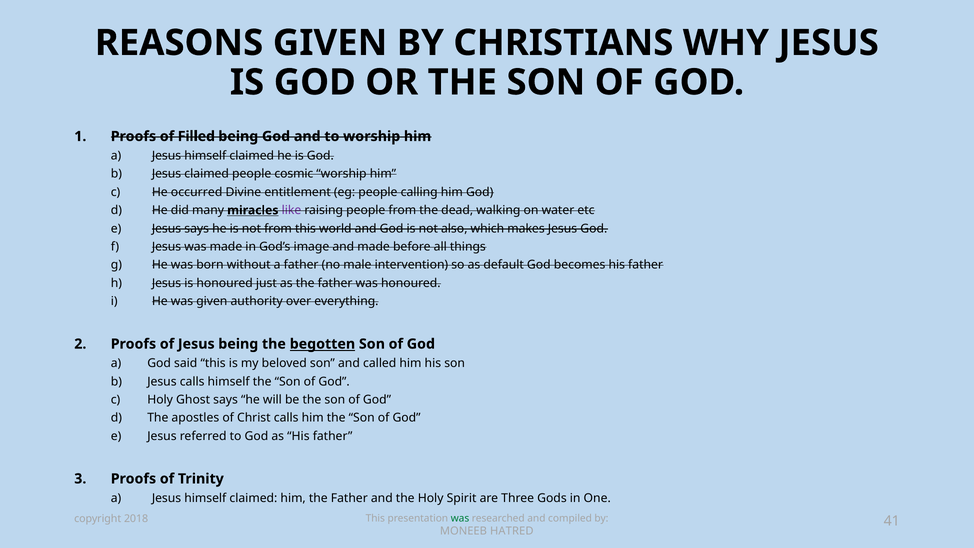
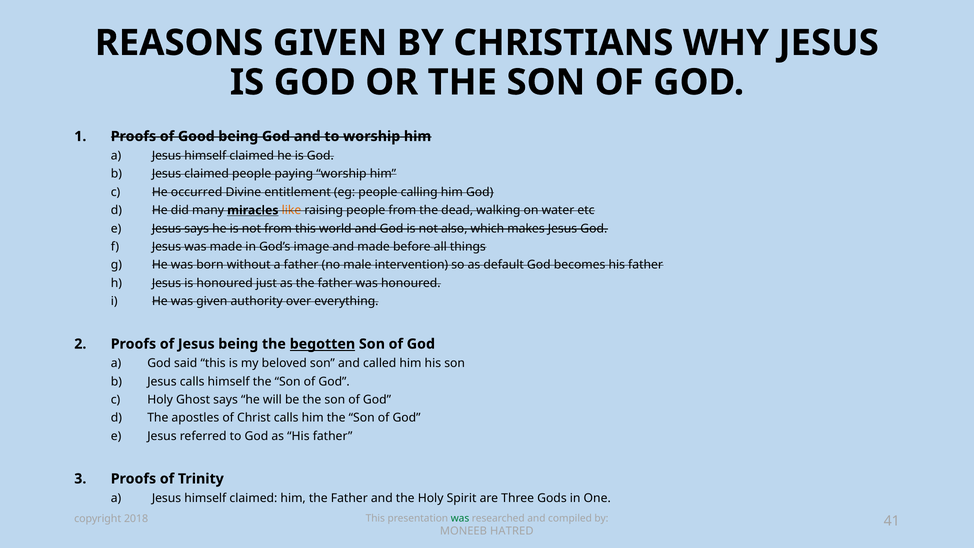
Filled: Filled -> Good
cosmic: cosmic -> paying
like colour: purple -> orange
